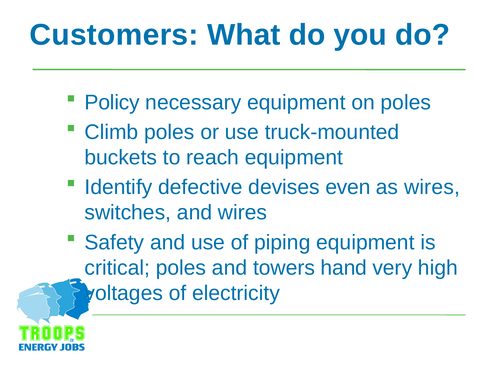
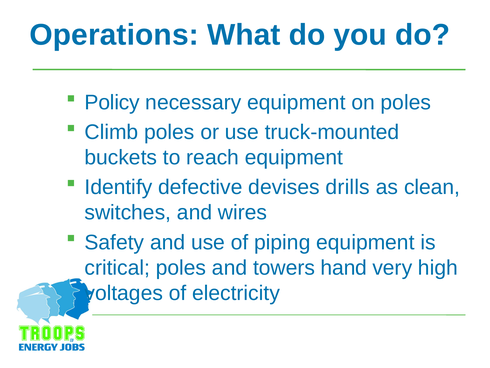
Customers: Customers -> Operations
even: even -> drills
as wires: wires -> clean
